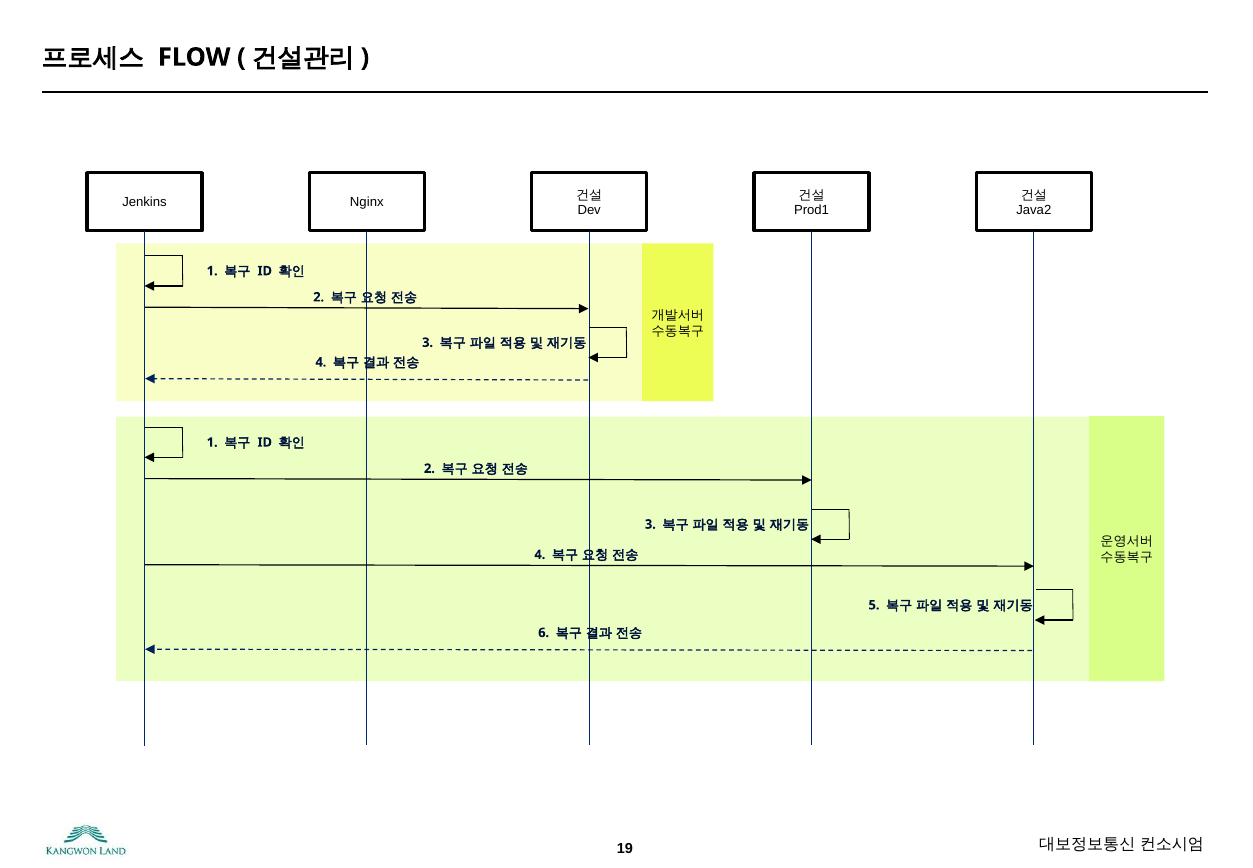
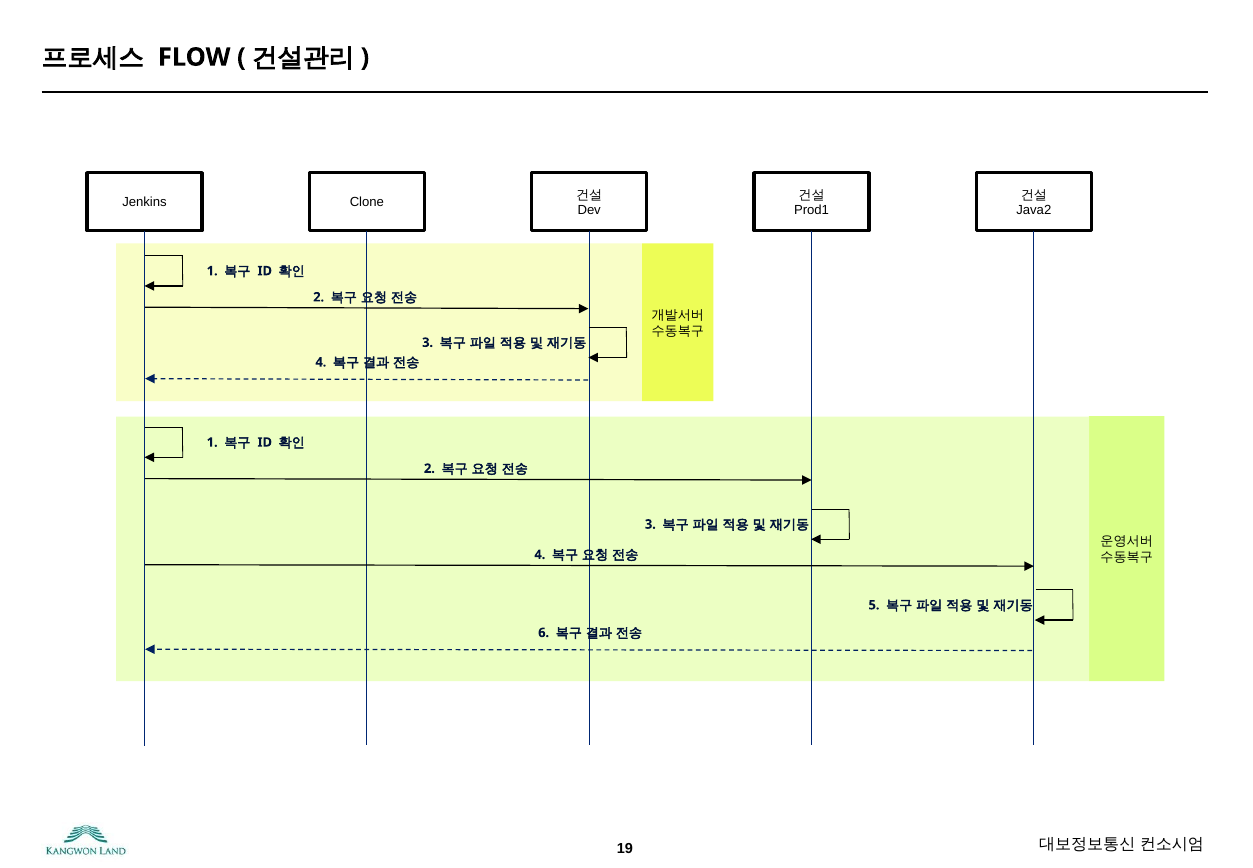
Nginx: Nginx -> Clone
